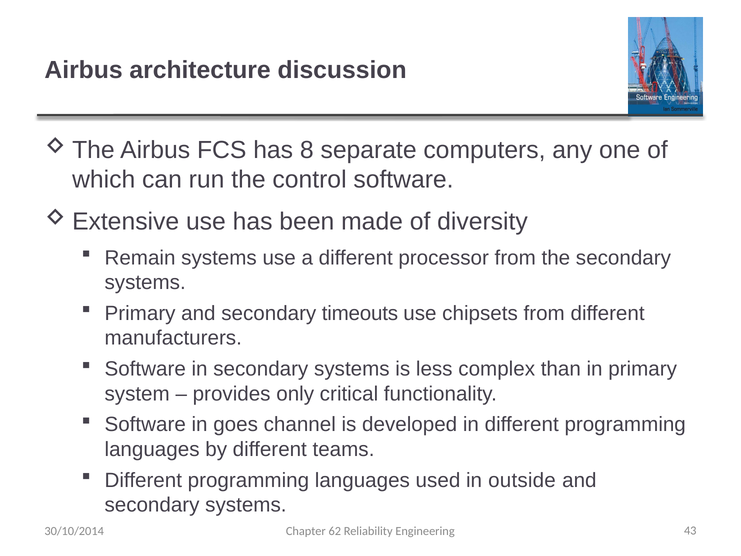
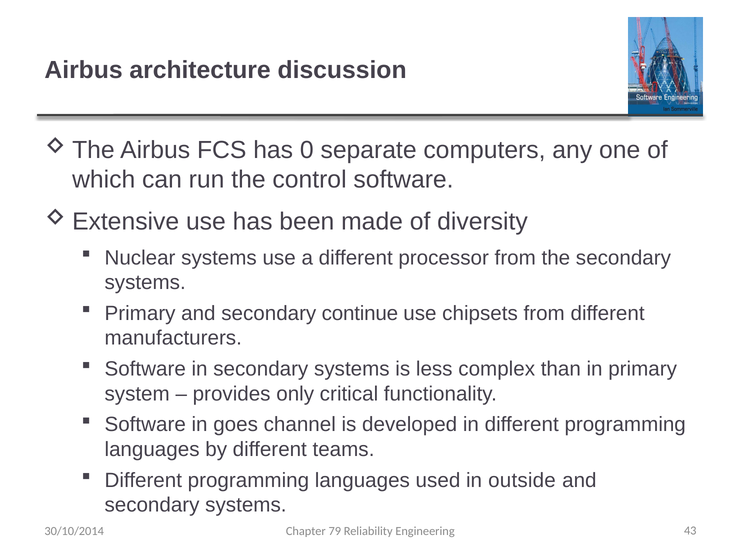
8: 8 -> 0
Remain: Remain -> Nuclear
timeouts: timeouts -> continue
62: 62 -> 79
